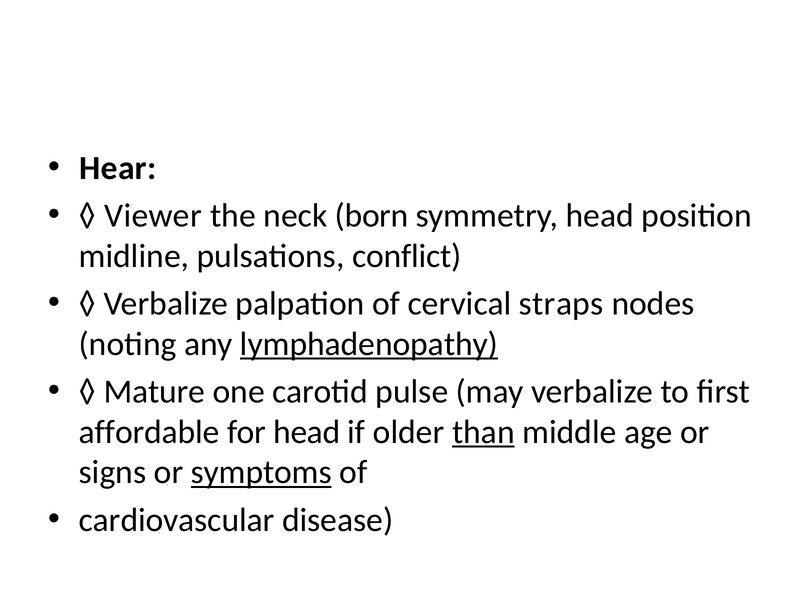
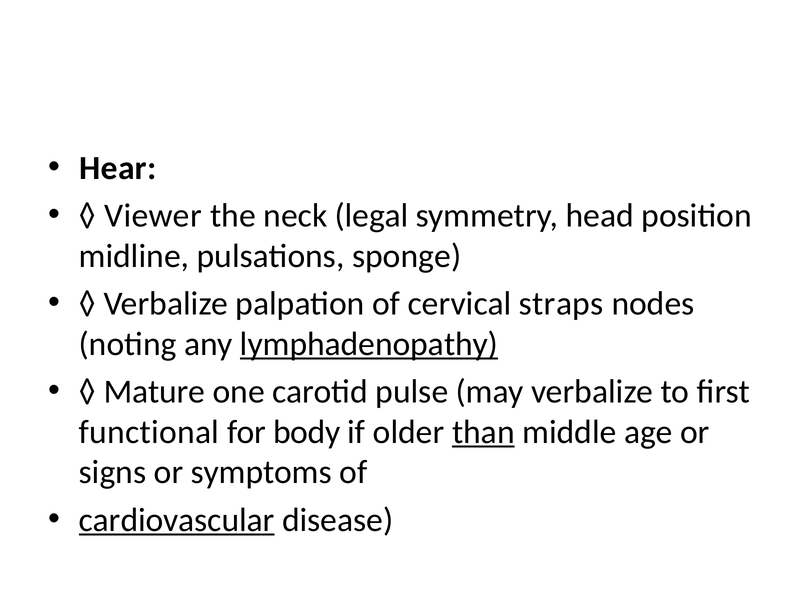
born: born -> legal
conflict: conflict -> sponge
affordable: affordable -> functional
for head: head -> body
symptoms underline: present -> none
cardiovascular underline: none -> present
